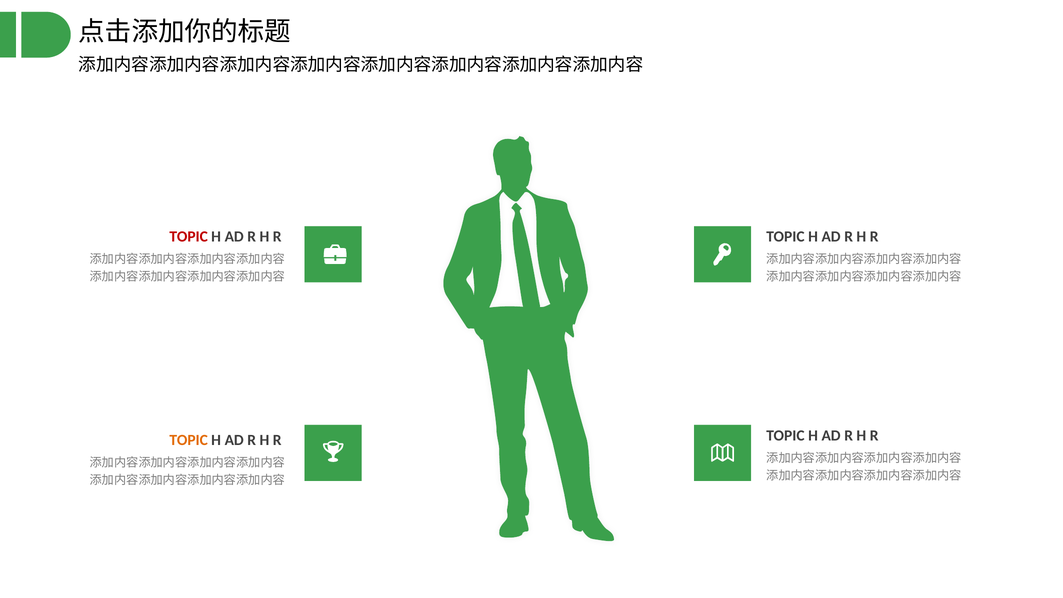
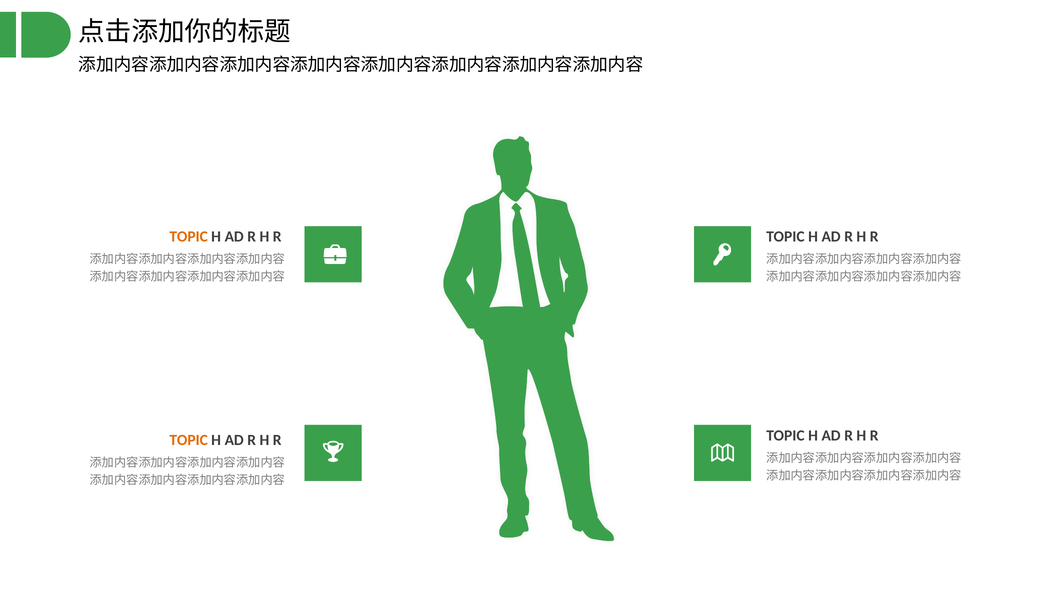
TOPIC at (189, 236) colour: red -> orange
